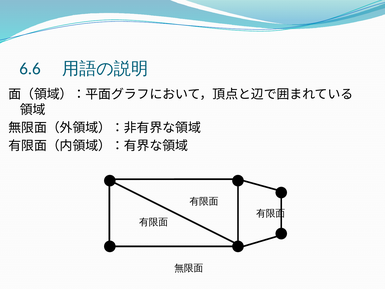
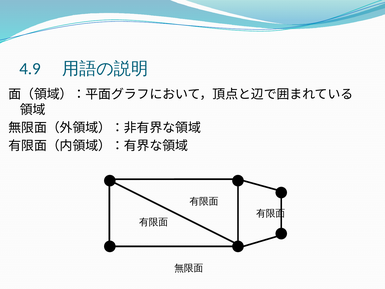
6.6: 6.6 -> 4.9
